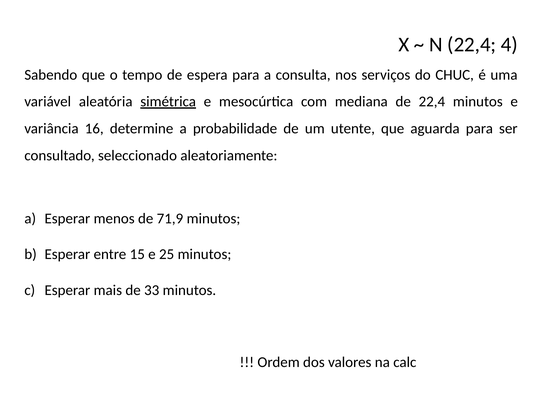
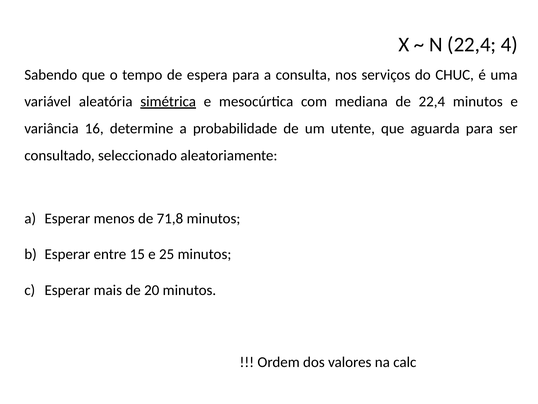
71,9: 71,9 -> 71,8
33: 33 -> 20
